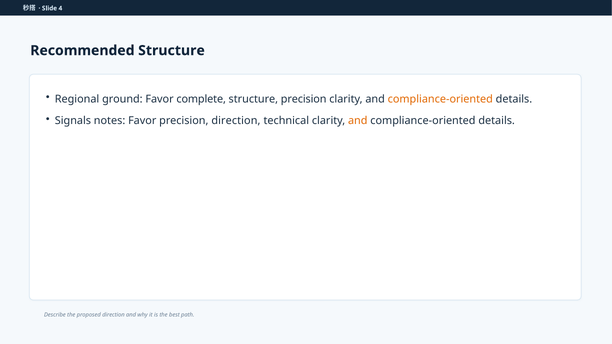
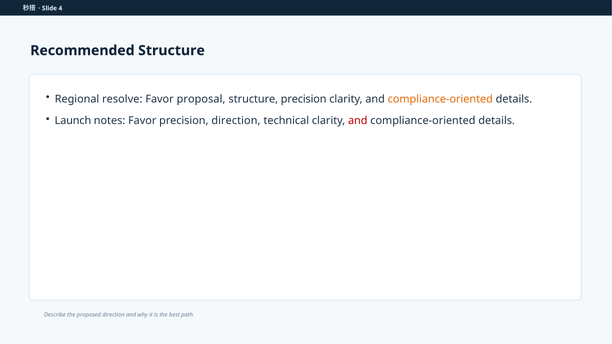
ground: ground -> resolve
complete: complete -> proposal
Signals: Signals -> Launch
and at (358, 121) colour: orange -> red
